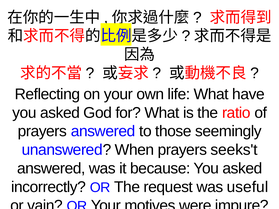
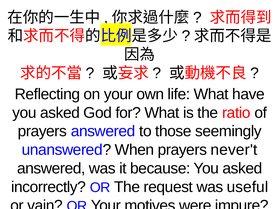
seeks't: seeks't -> never't
